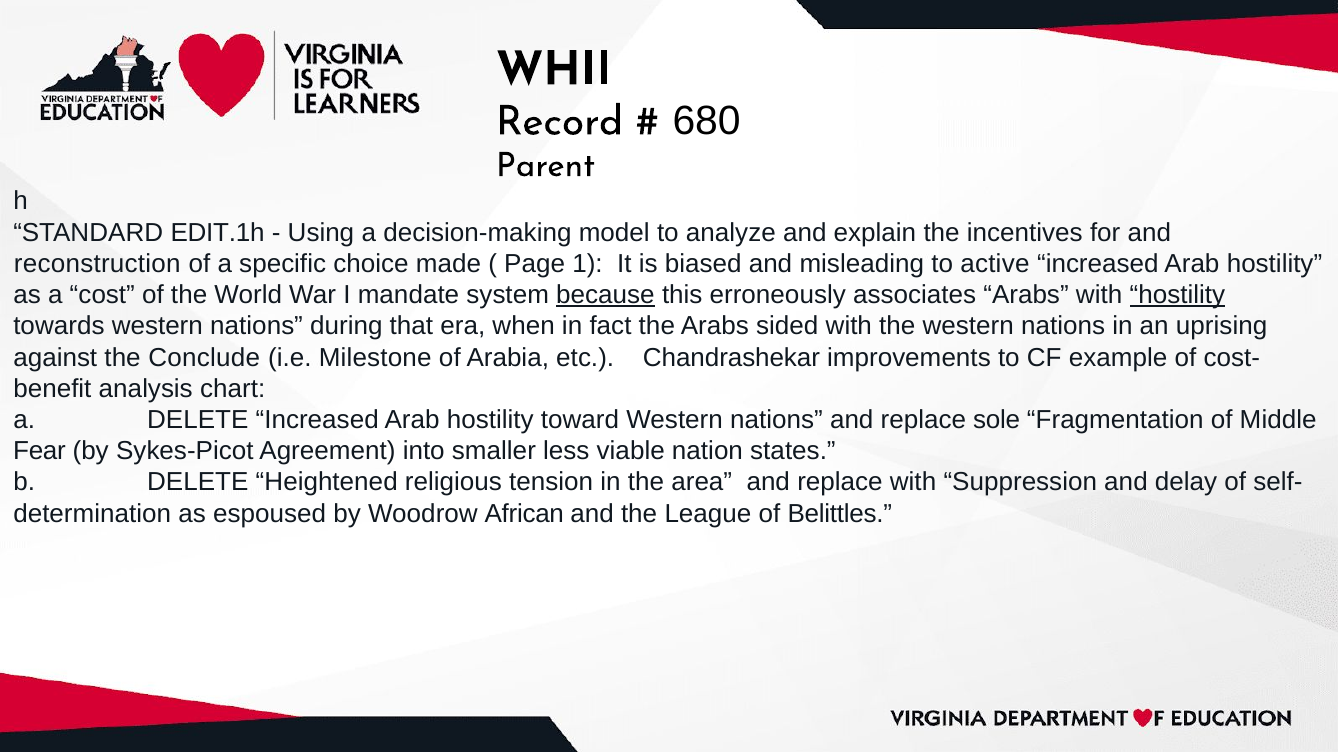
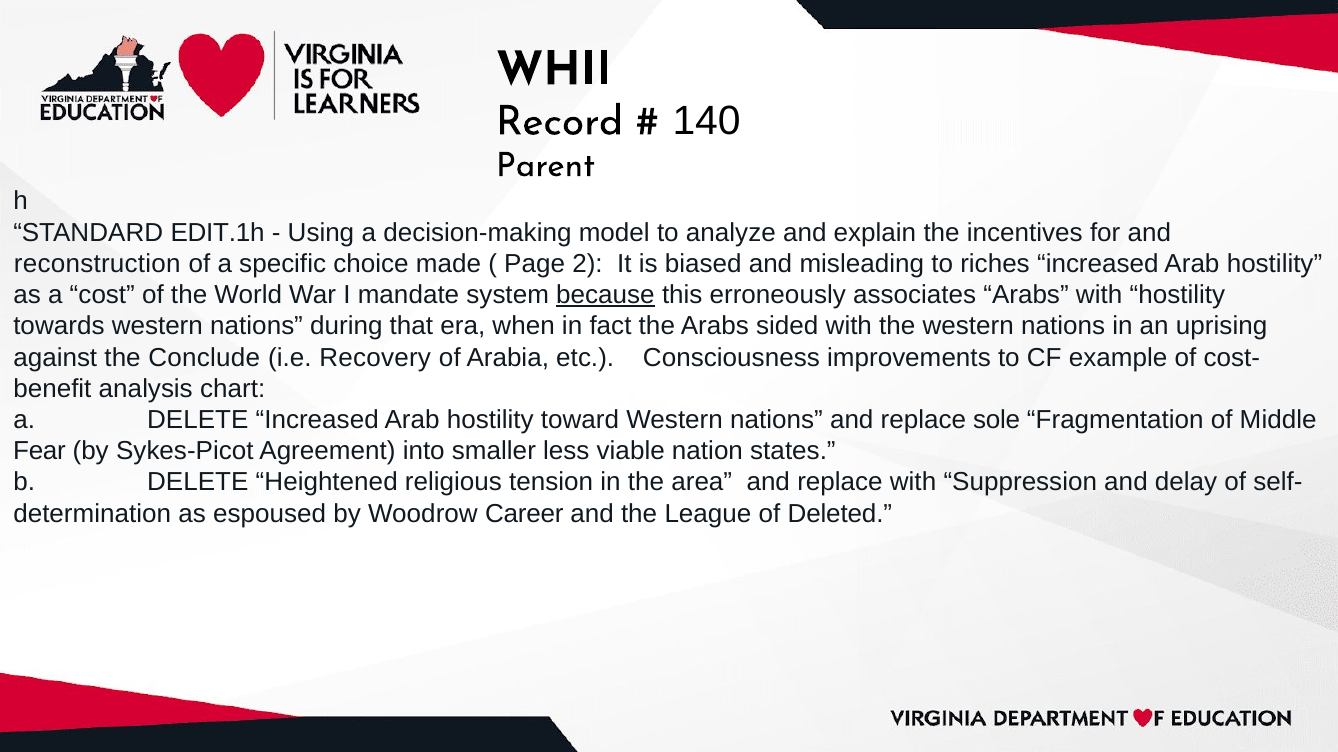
680: 680 -> 140
1: 1 -> 2
active: active -> riches
hostility at (1177, 295) underline: present -> none
Milestone: Milestone -> Recovery
Chandrashekar: Chandrashekar -> Consciousness
African: African -> Career
Belittles: Belittles -> Deleted
